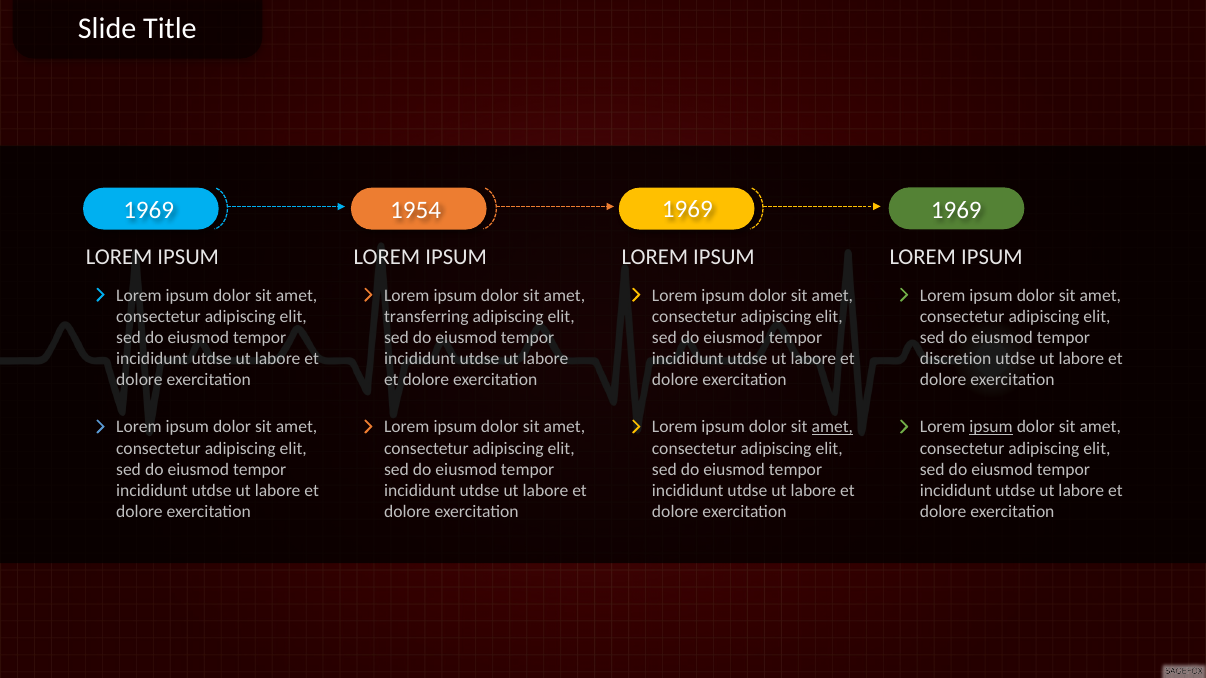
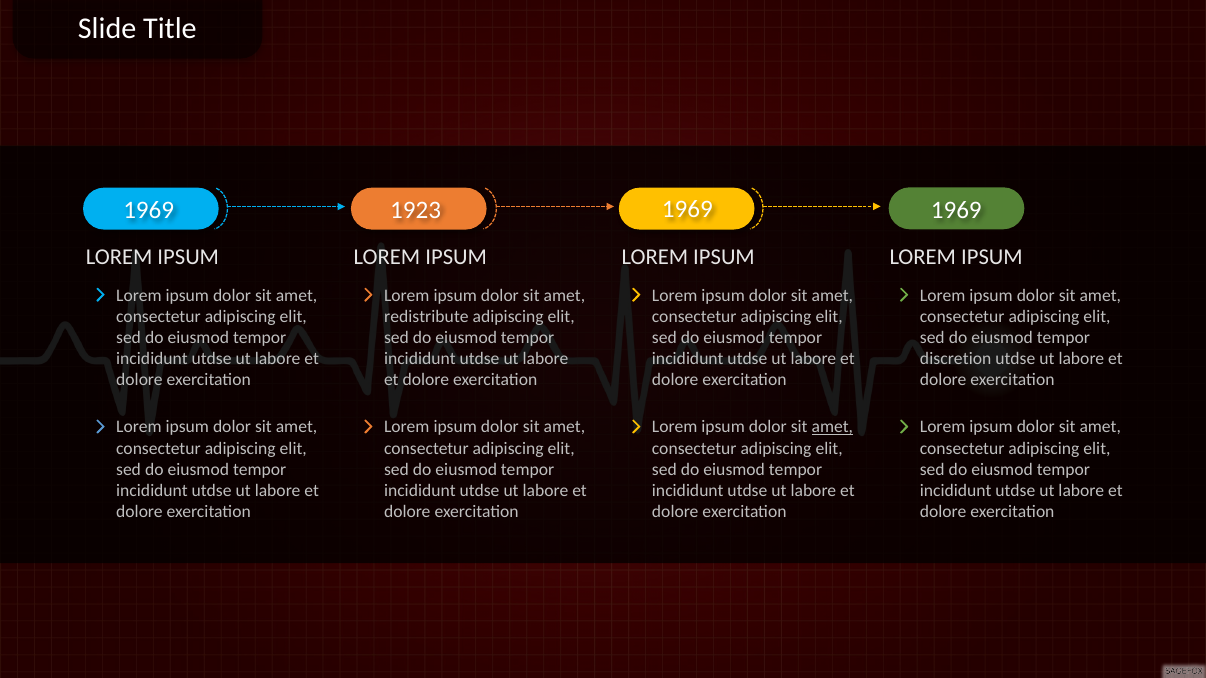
1954: 1954 -> 1923
transferring: transferring -> redistribute
ipsum at (991, 427) underline: present -> none
